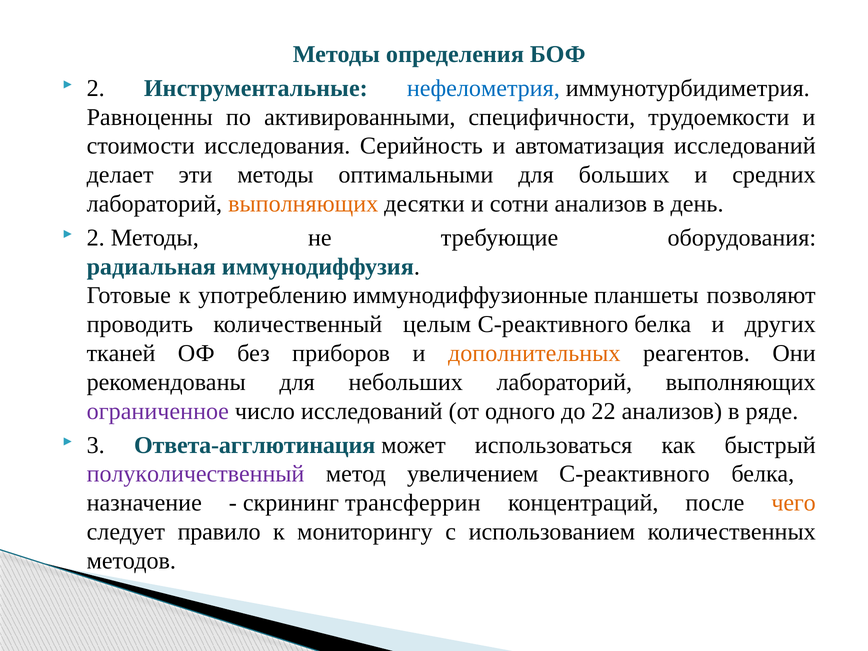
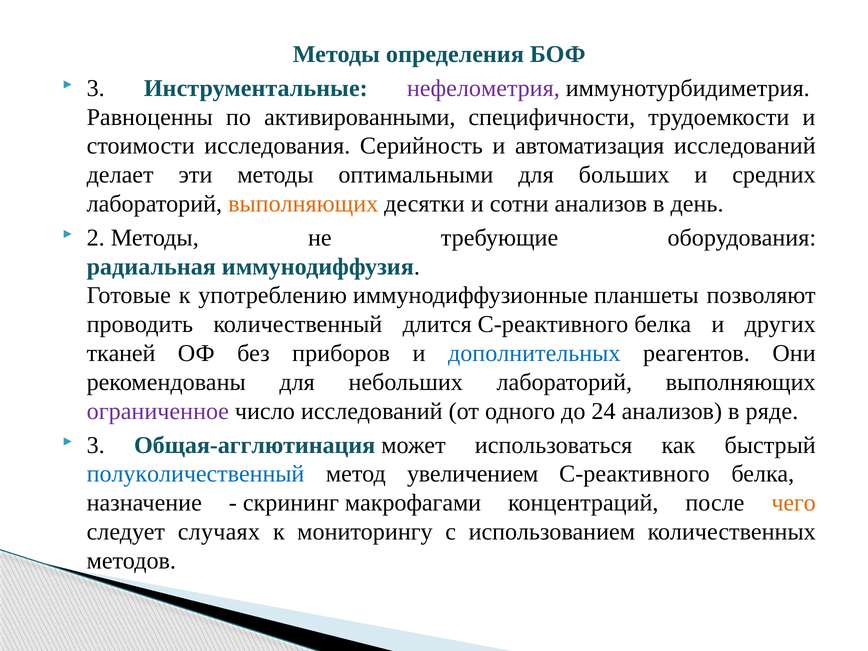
2 at (96, 88): 2 -> 3
нефелометрия colour: blue -> purple
целым: целым -> длится
дополнительных colour: orange -> blue
22: 22 -> 24
Ответа-агглютинация: Ответа-агглютинация -> Общая-агглютинация
полуколичественный colour: purple -> blue
трансферрин: трансферрин -> макрофагами
правило: правило -> случаях
